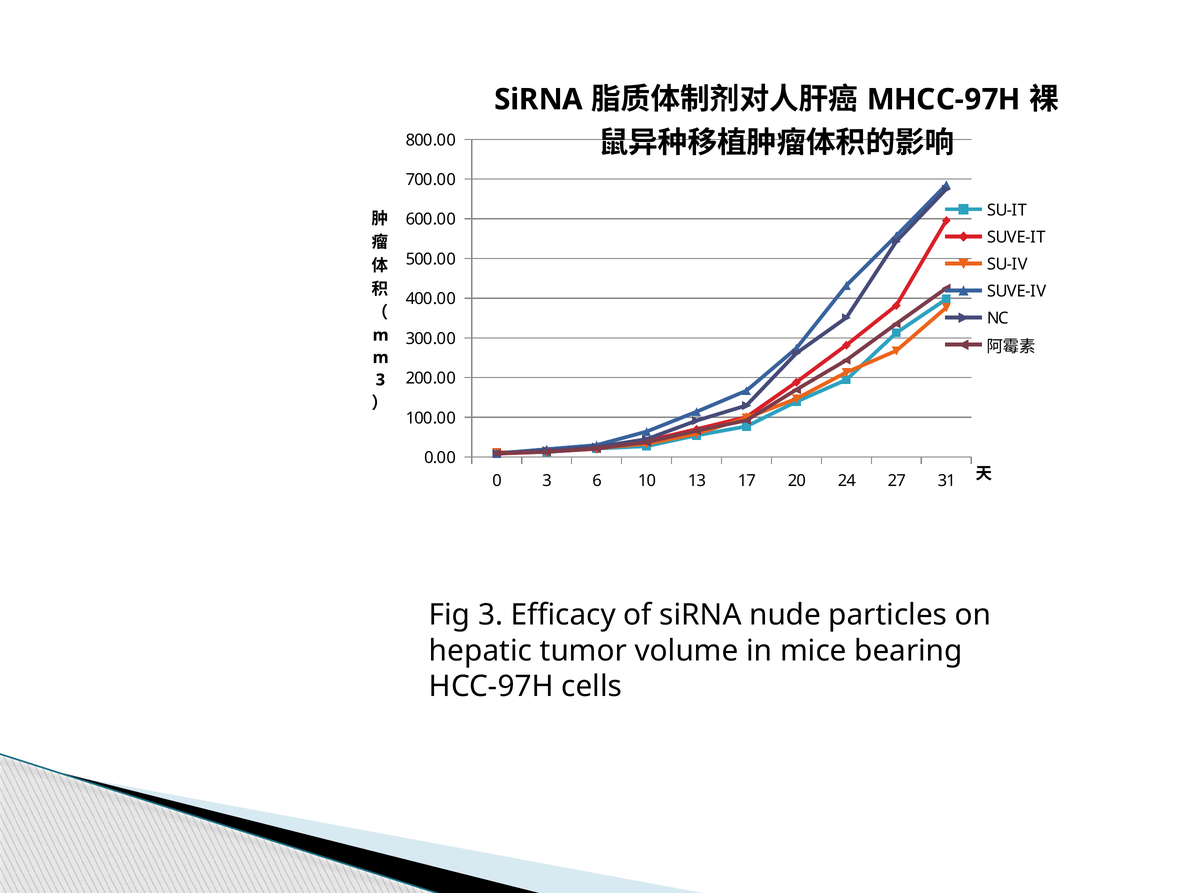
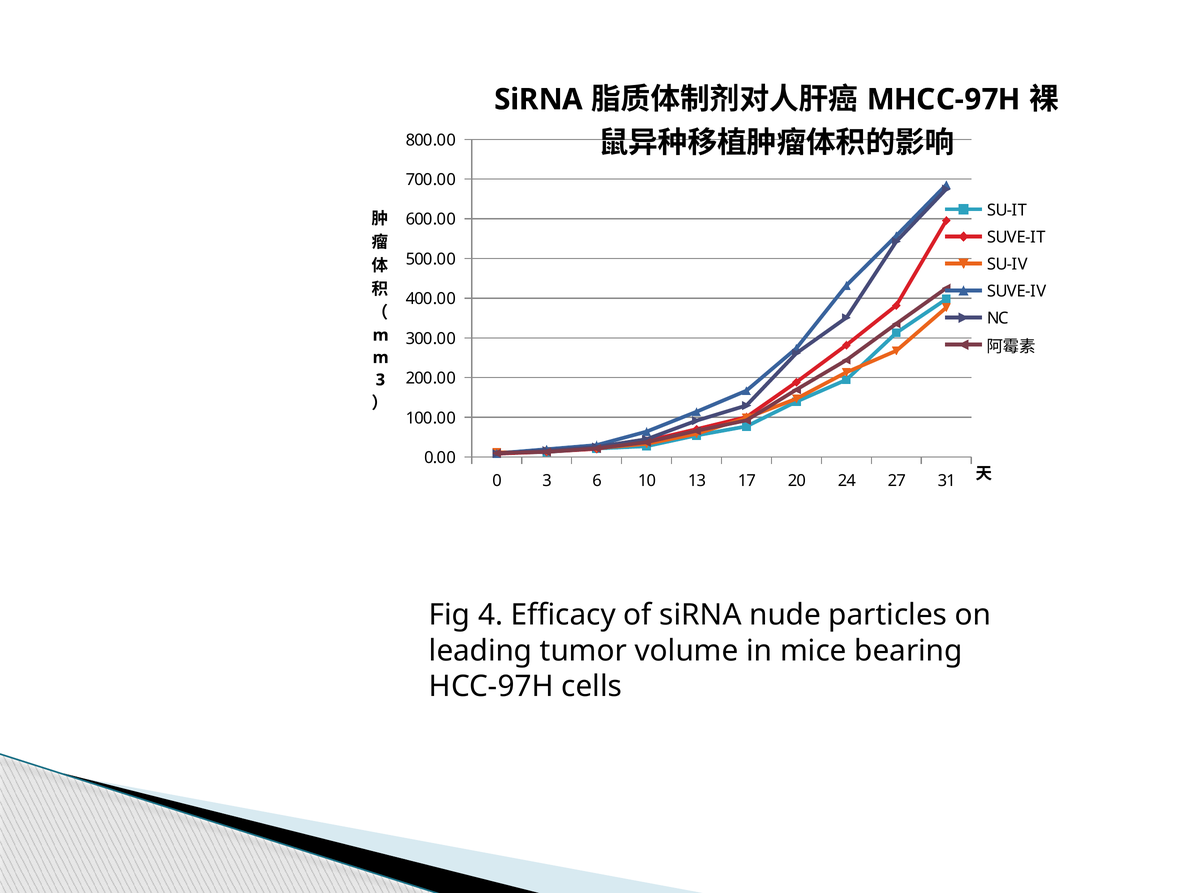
Fig 3: 3 -> 4
hepatic: hepatic -> leading
